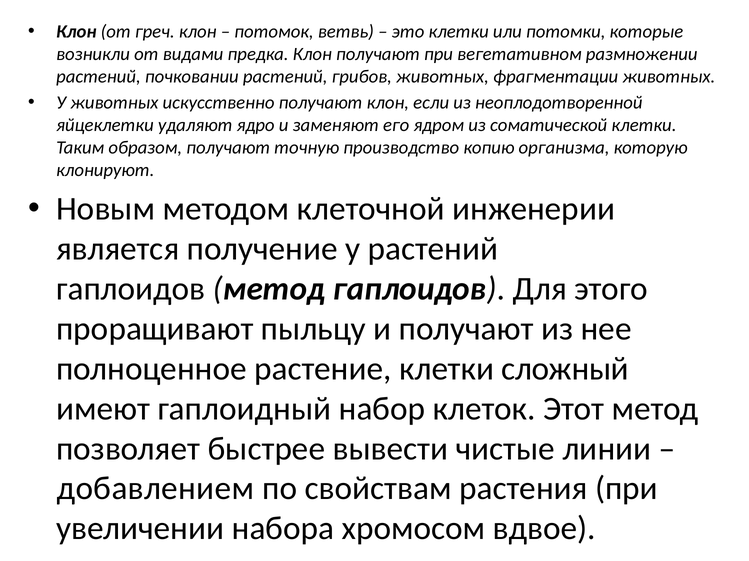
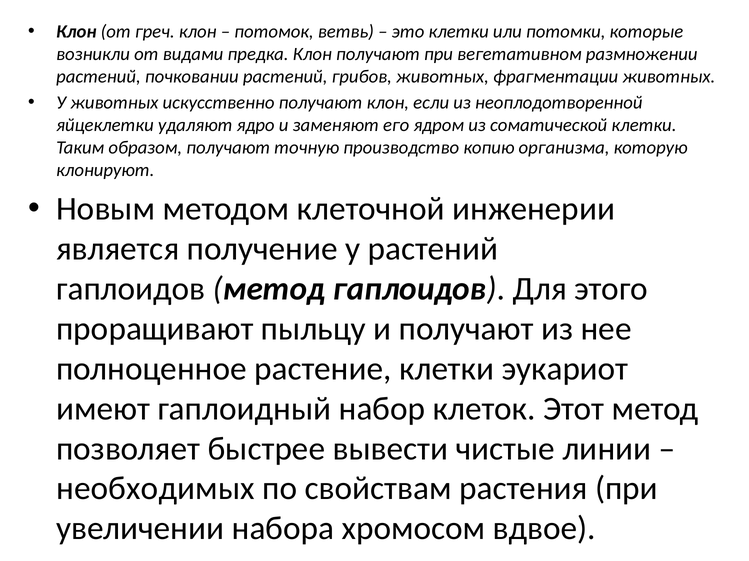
сложный: сложный -> эукариот
добавлением: добавлением -> необходимых
